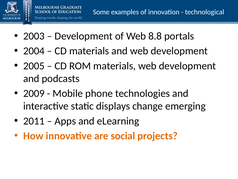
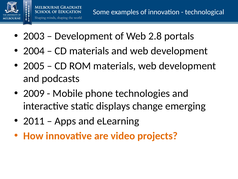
8.8: 8.8 -> 2.8
social: social -> video
